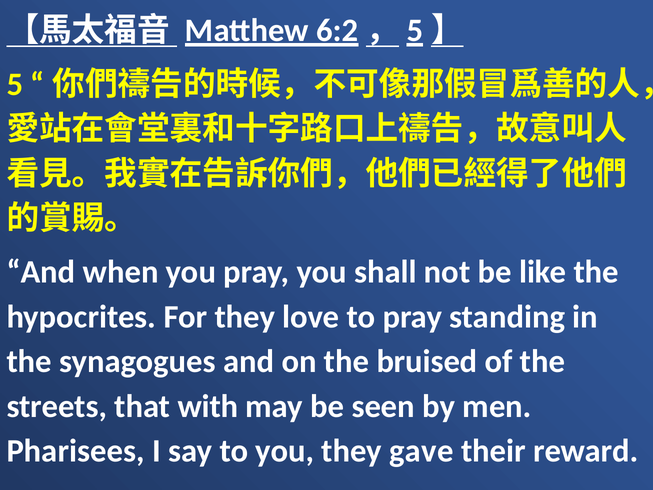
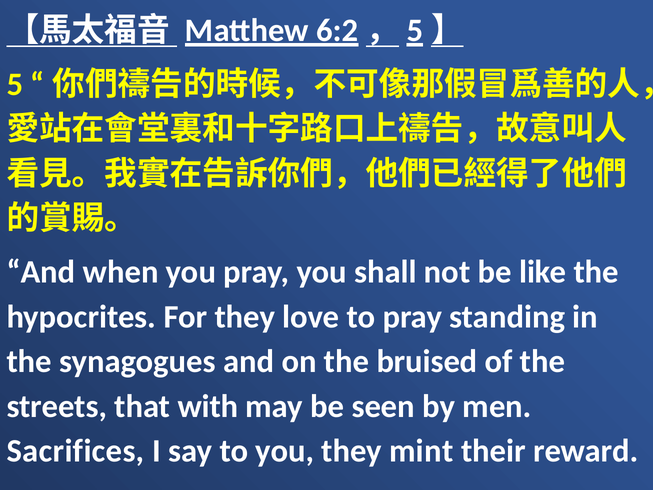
Pharisees: Pharisees -> Sacrifices
gave: gave -> mint
